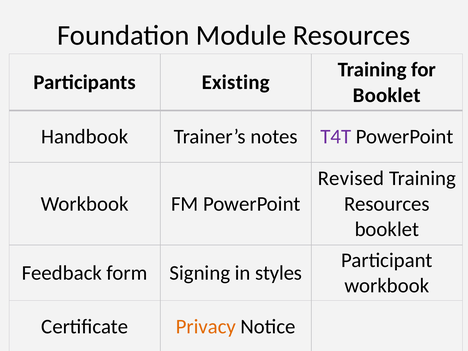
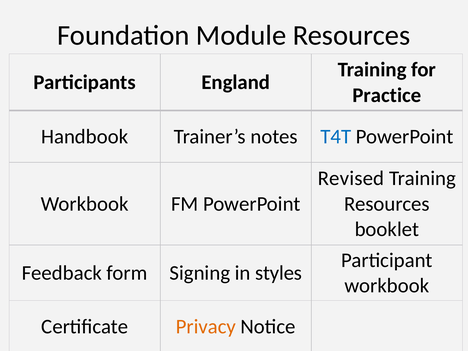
Existing: Existing -> England
Booklet at (387, 95): Booklet -> Practice
T4T colour: purple -> blue
